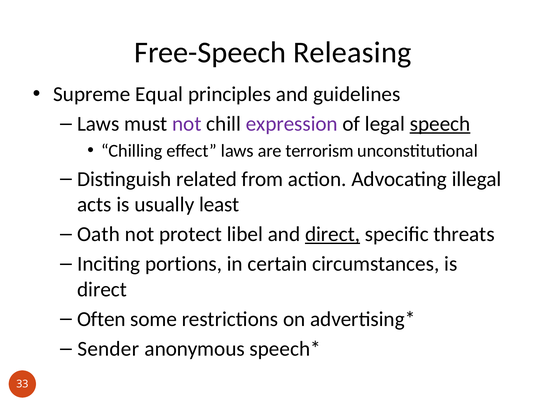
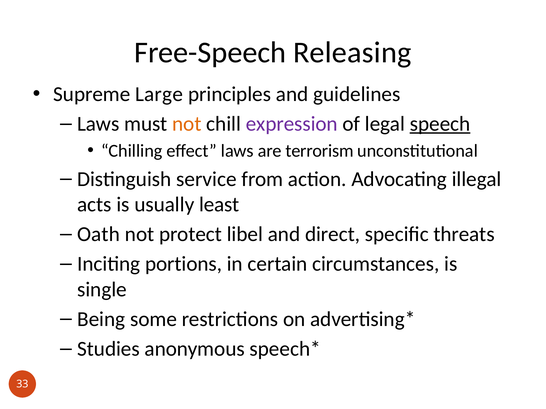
Equal: Equal -> Large
not at (187, 124) colour: purple -> orange
related: related -> service
direct at (333, 235) underline: present -> none
direct at (102, 290): direct -> single
Often: Often -> Being
Sender: Sender -> Studies
